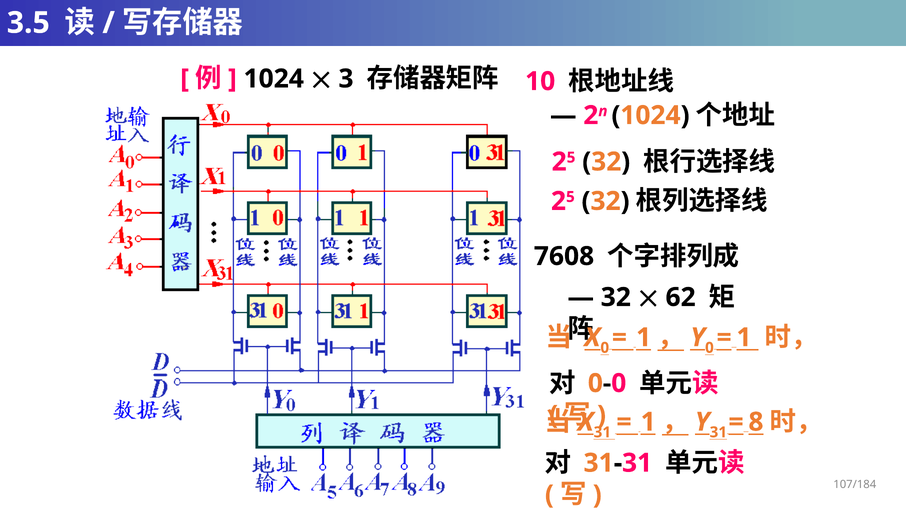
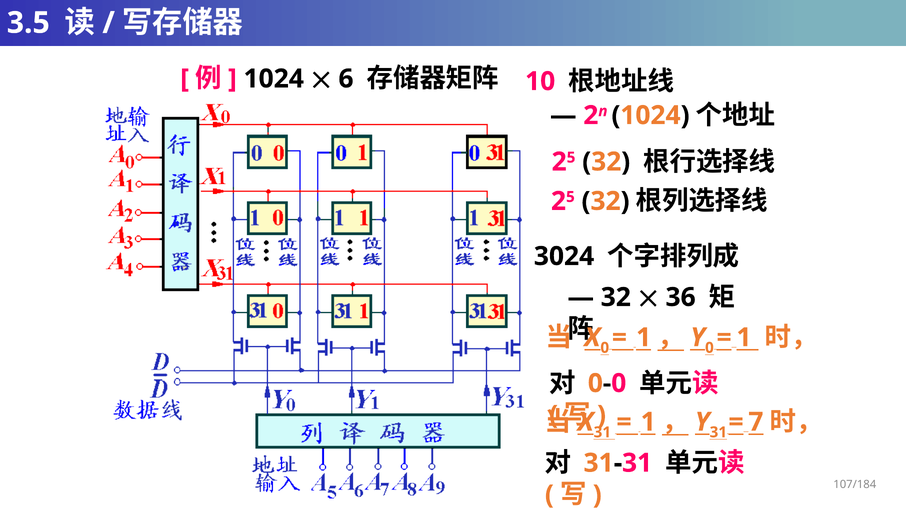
3: 3 -> 6
7608: 7608 -> 3024
62: 62 -> 36
8: 8 -> 7
